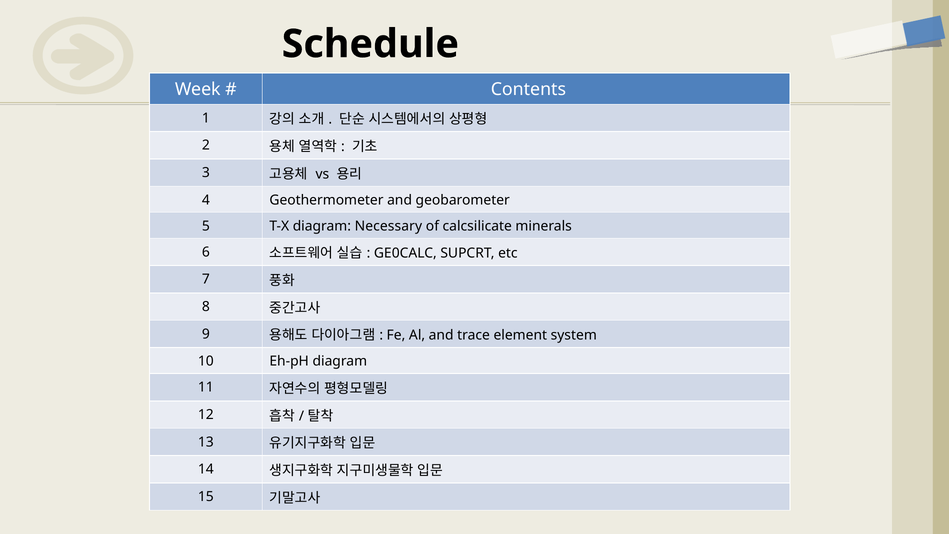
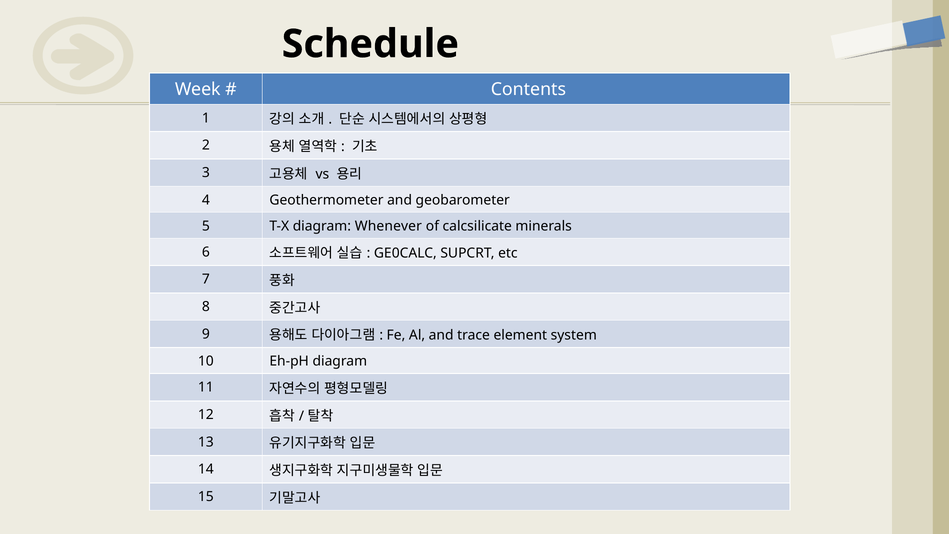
Necessary: Necessary -> Whenever
